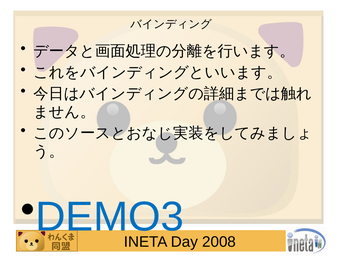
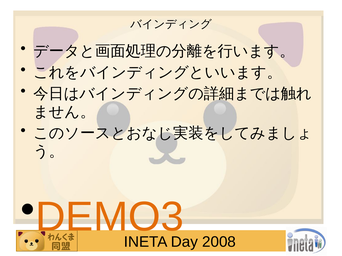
DEMO3 colour: blue -> orange
